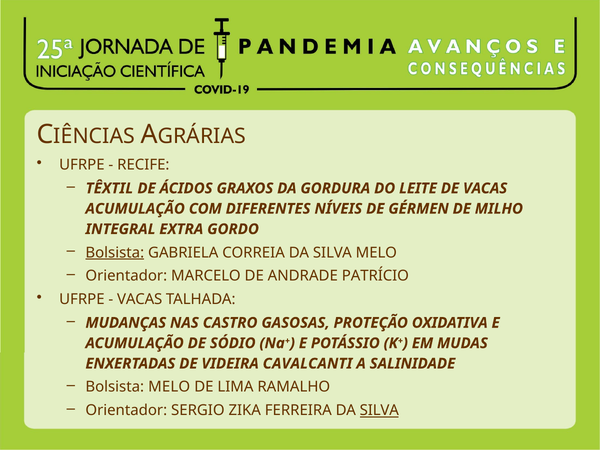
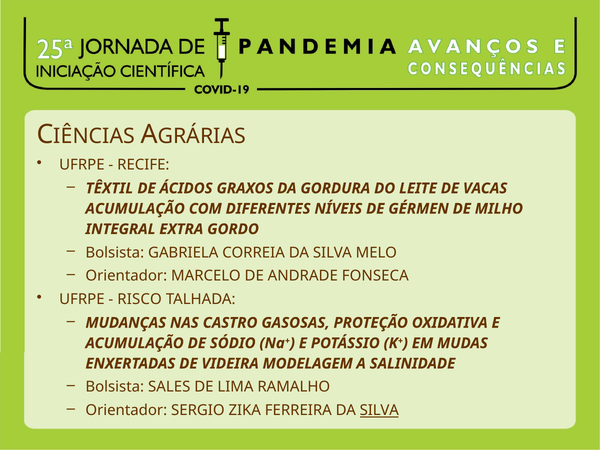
Bolsista at (115, 253) underline: present -> none
PATRÍCIO: PATRÍCIO -> FONSECA
VACAS at (140, 299): VACAS -> RISCO
CAVALCANTI: CAVALCANTI -> MODELAGEM
Bolsista MELO: MELO -> SALES
